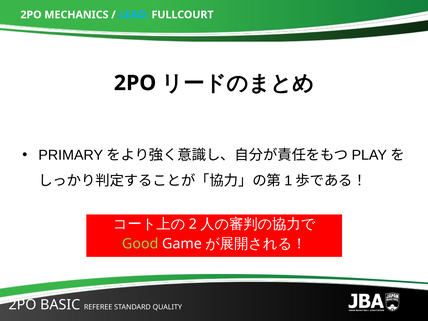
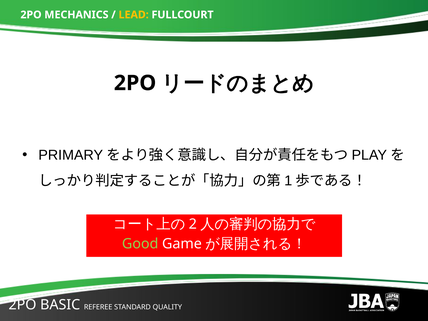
LEAD colour: light blue -> yellow
